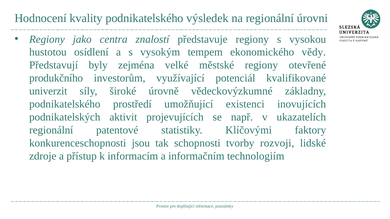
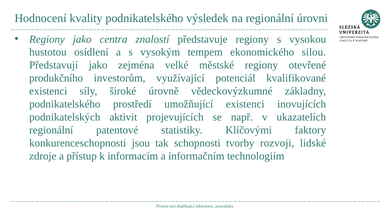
vědy: vědy -> silou
Představují byly: byly -> jako
univerzit at (48, 91): univerzit -> existenci
